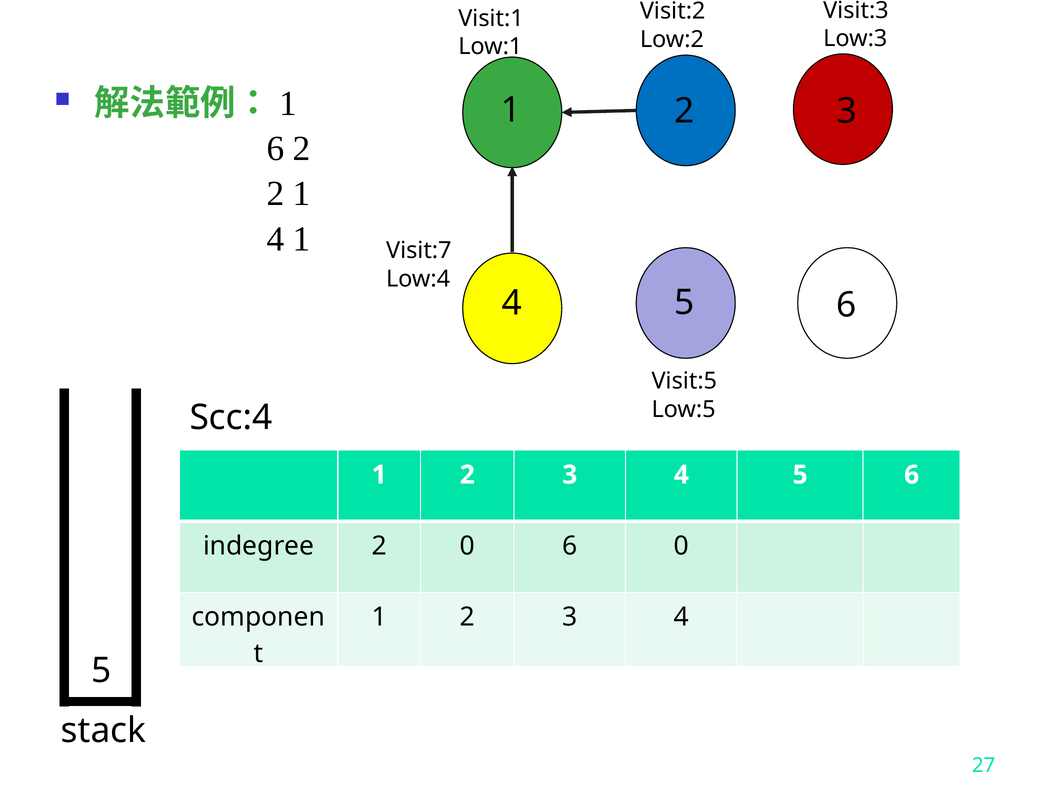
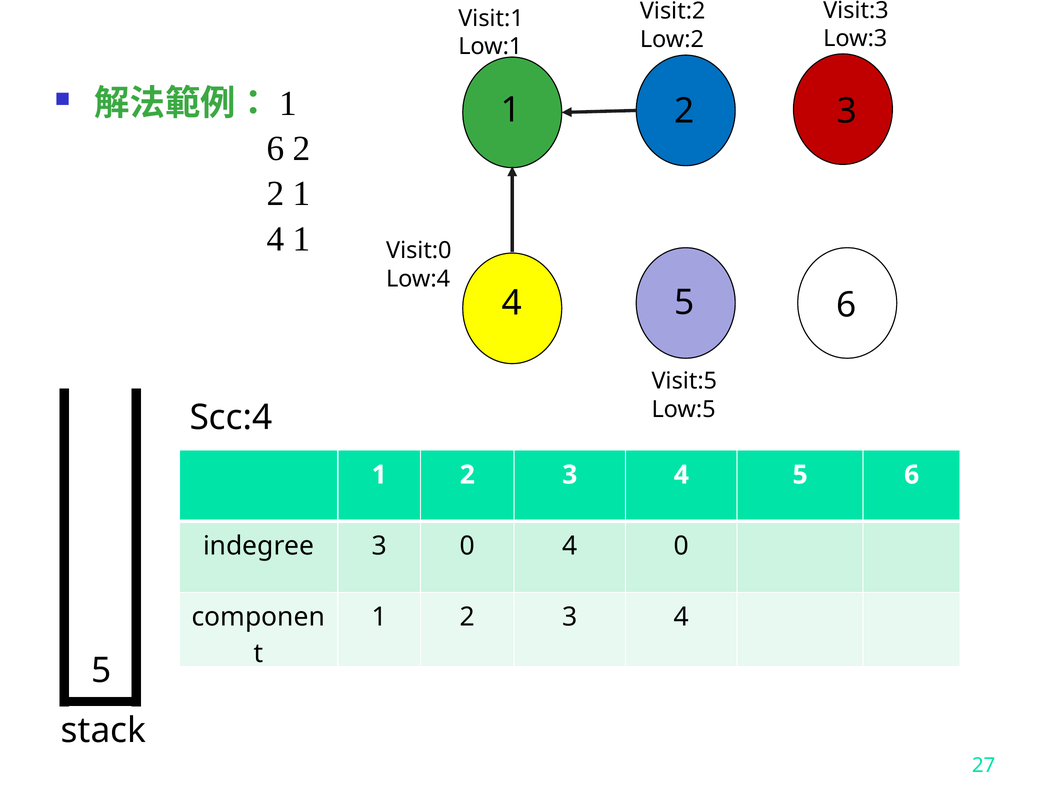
Visit:7: Visit:7 -> Visit:0
indegree 2: 2 -> 3
0 6: 6 -> 4
